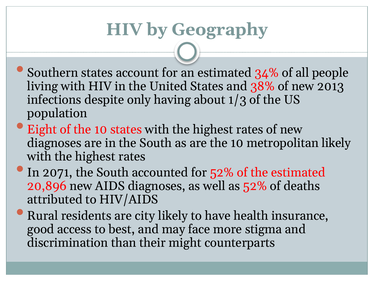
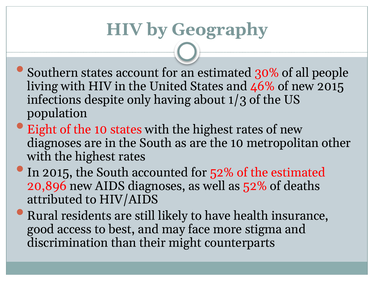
34%: 34% -> 30%
38%: 38% -> 46%
new 2013: 2013 -> 2015
metropolitan likely: likely -> other
In 2071: 2071 -> 2015
city: city -> still
